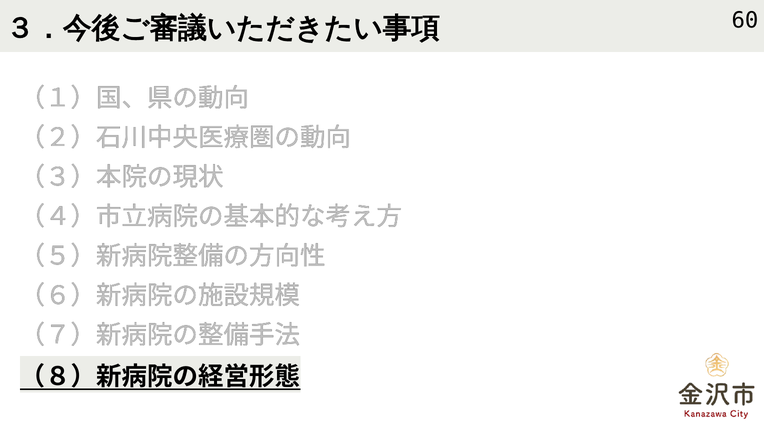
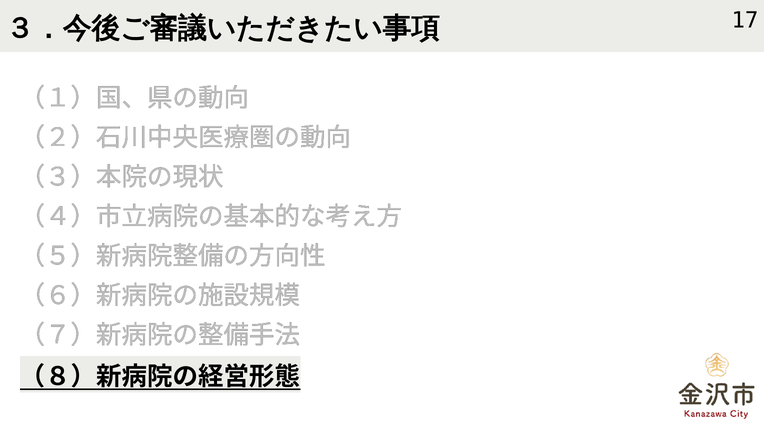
60: 60 -> 17
